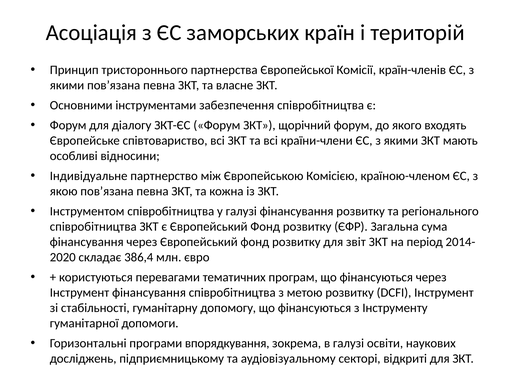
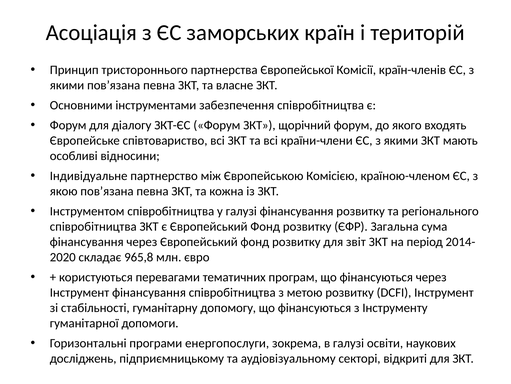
386,4: 386,4 -> 965,8
впорядкування: впорядкування -> енергопослуги
